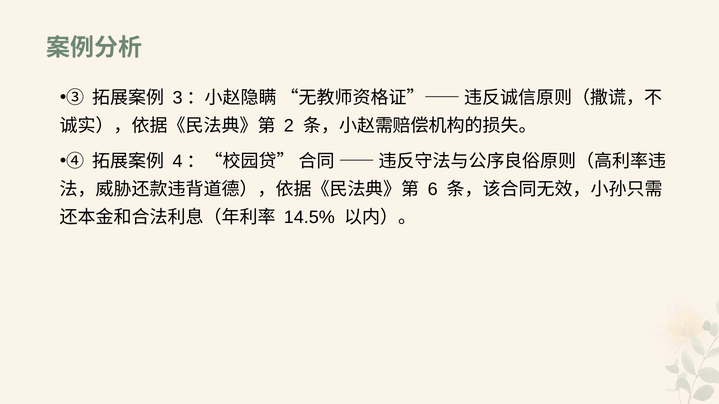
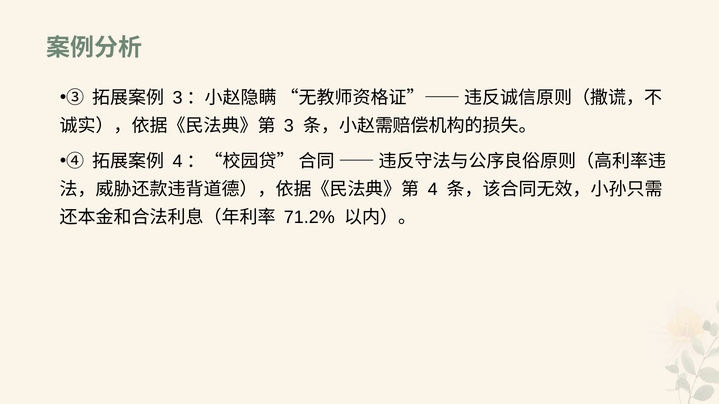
2: 2 -> 3
6: 6 -> 4
14.5%: 14.5% -> 71.2%
